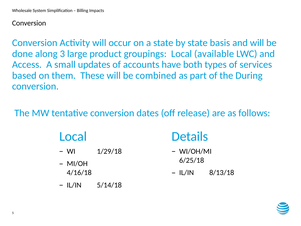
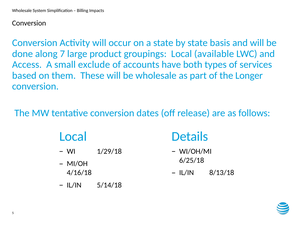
3: 3 -> 7
updates: updates -> exclude
be combined: combined -> wholesale
During: During -> Longer
